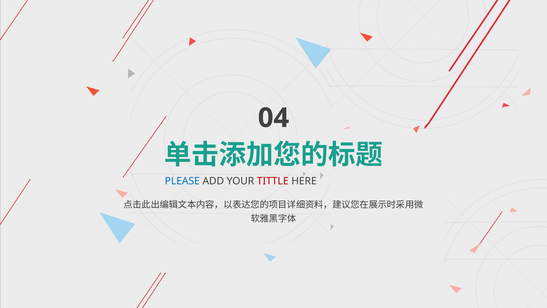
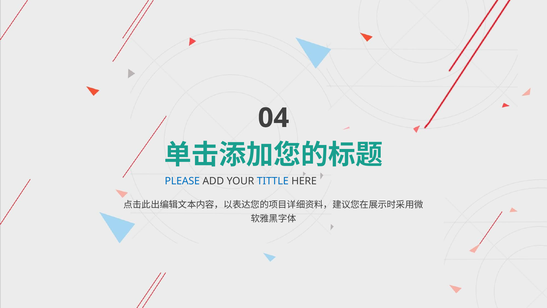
TITTLE colour: red -> blue
